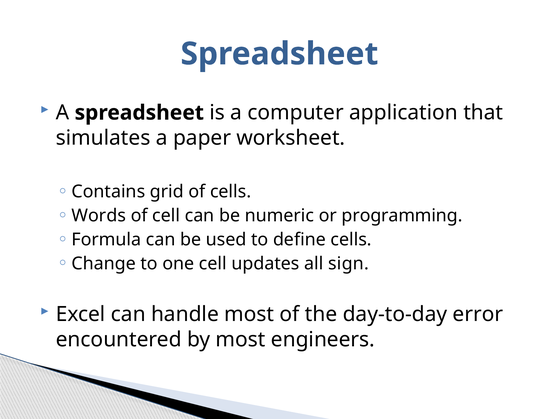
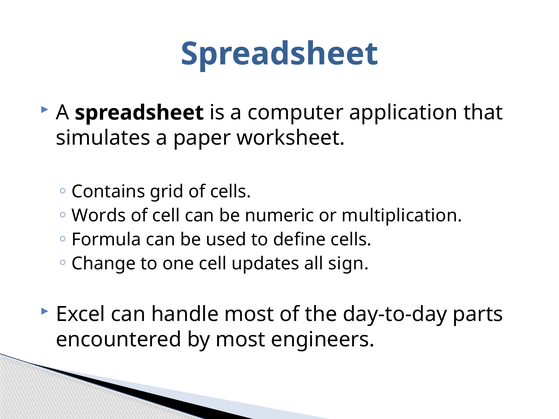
programming: programming -> multiplication
error: error -> parts
